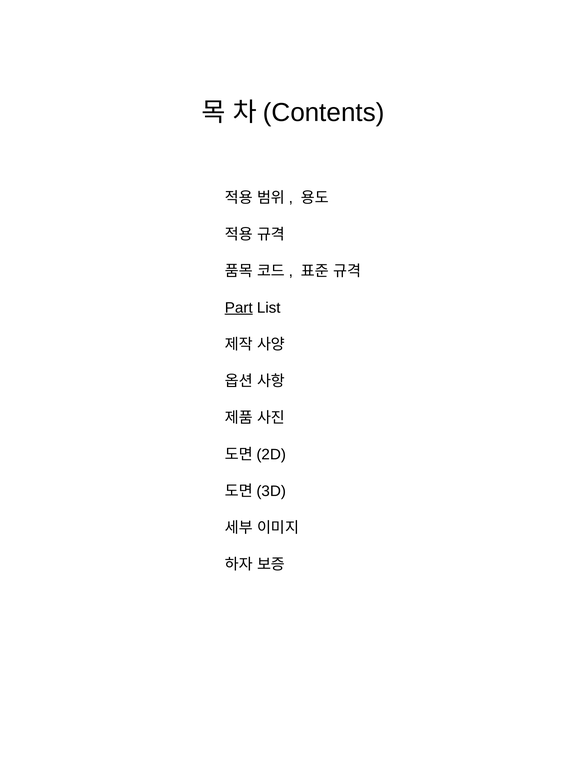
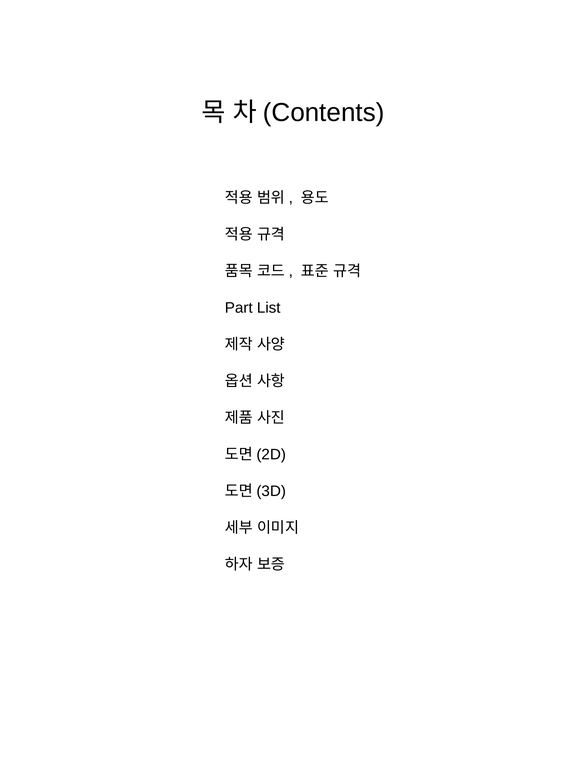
Part underline: present -> none
